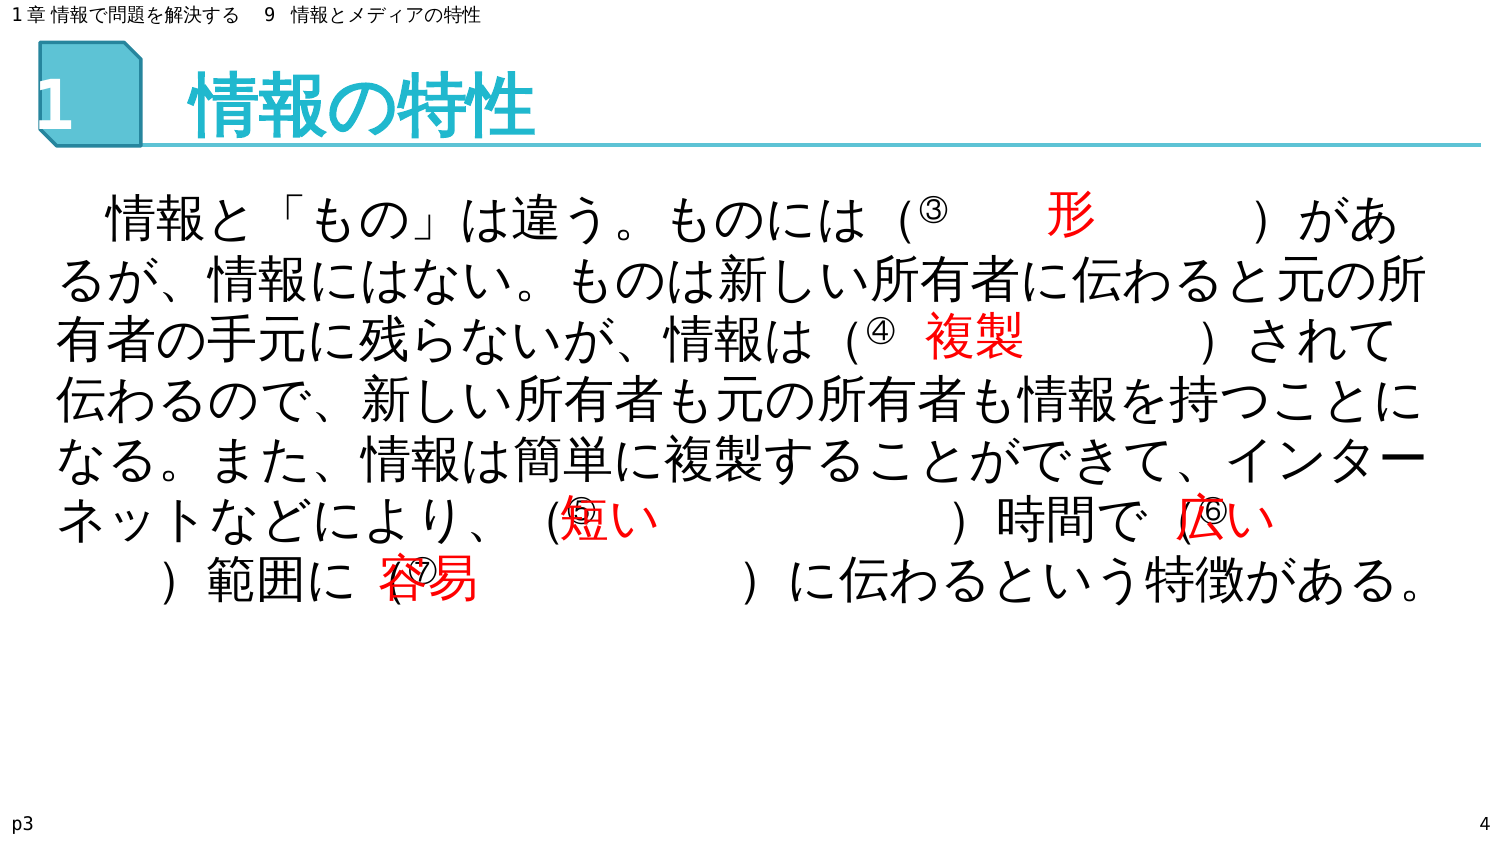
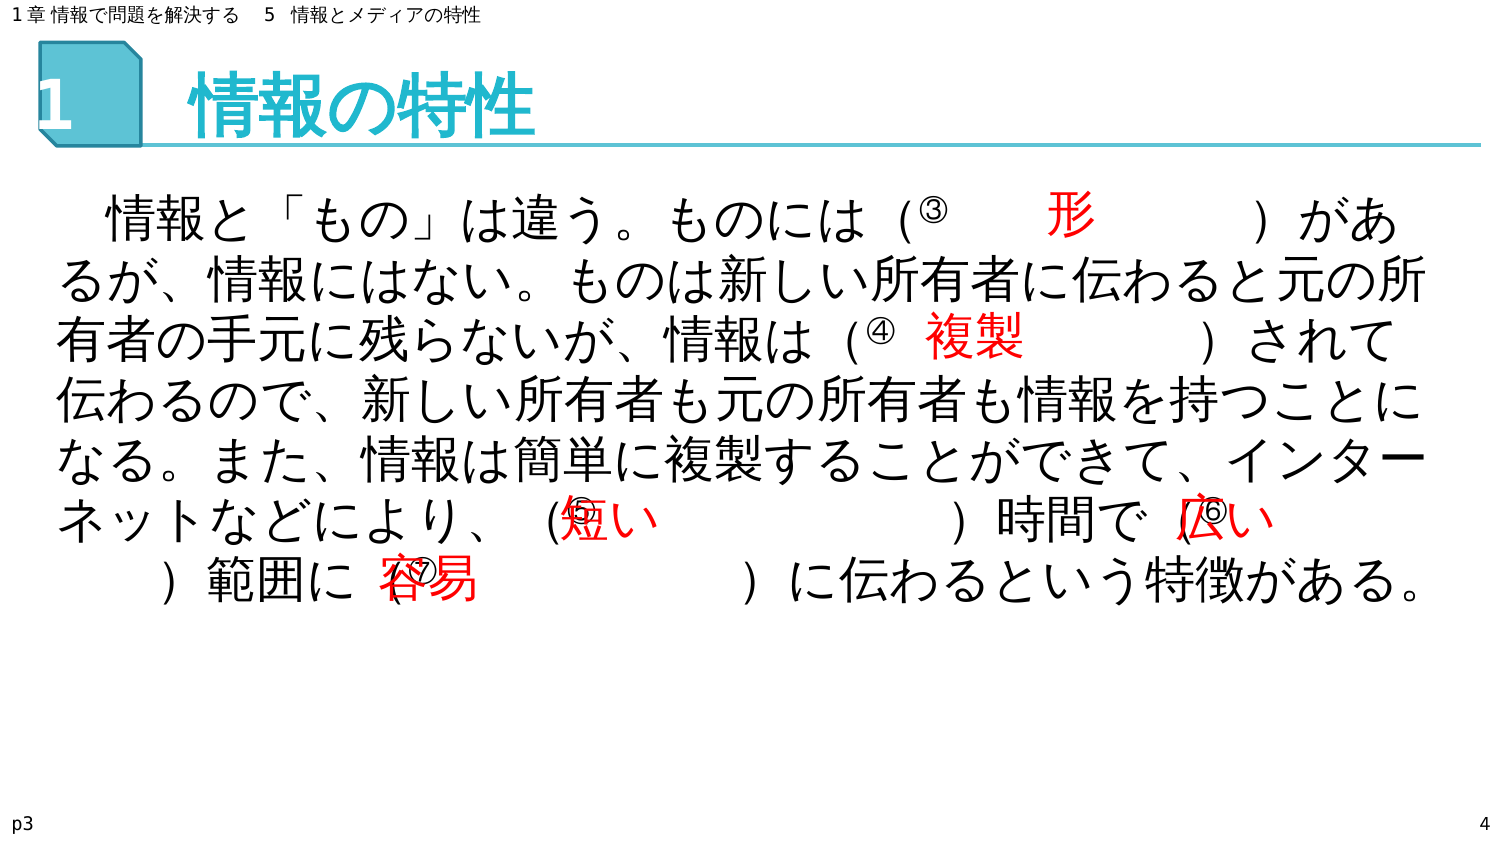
9: 9 -> 5
